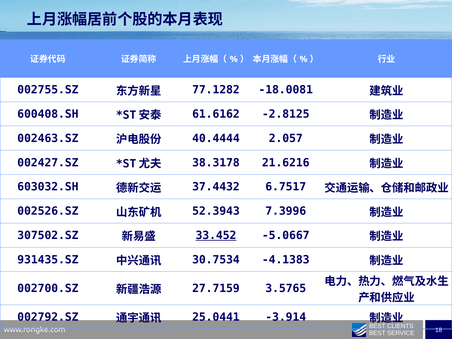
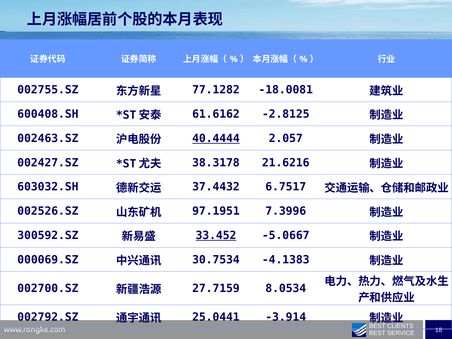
40.4444 underline: none -> present
52.3943: 52.3943 -> 97.1951
307502.SZ: 307502.SZ -> 300592.SZ
931435.SZ: 931435.SZ -> 000069.SZ
3.5765: 3.5765 -> 8.0534
